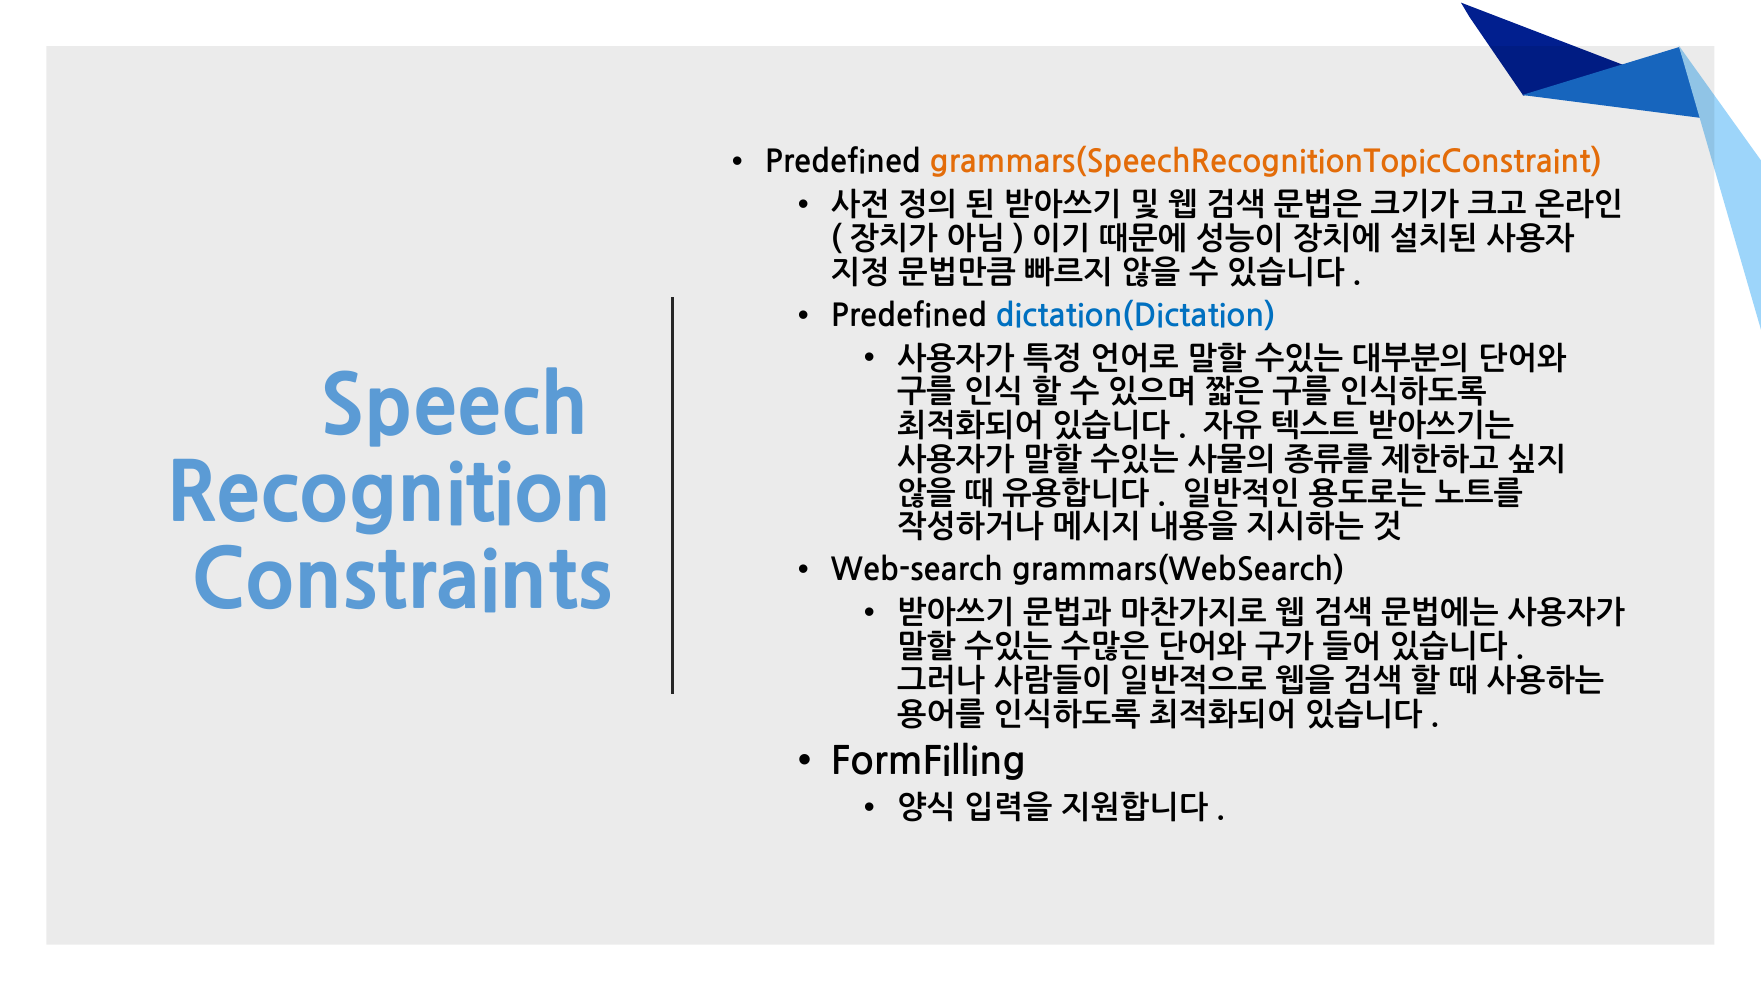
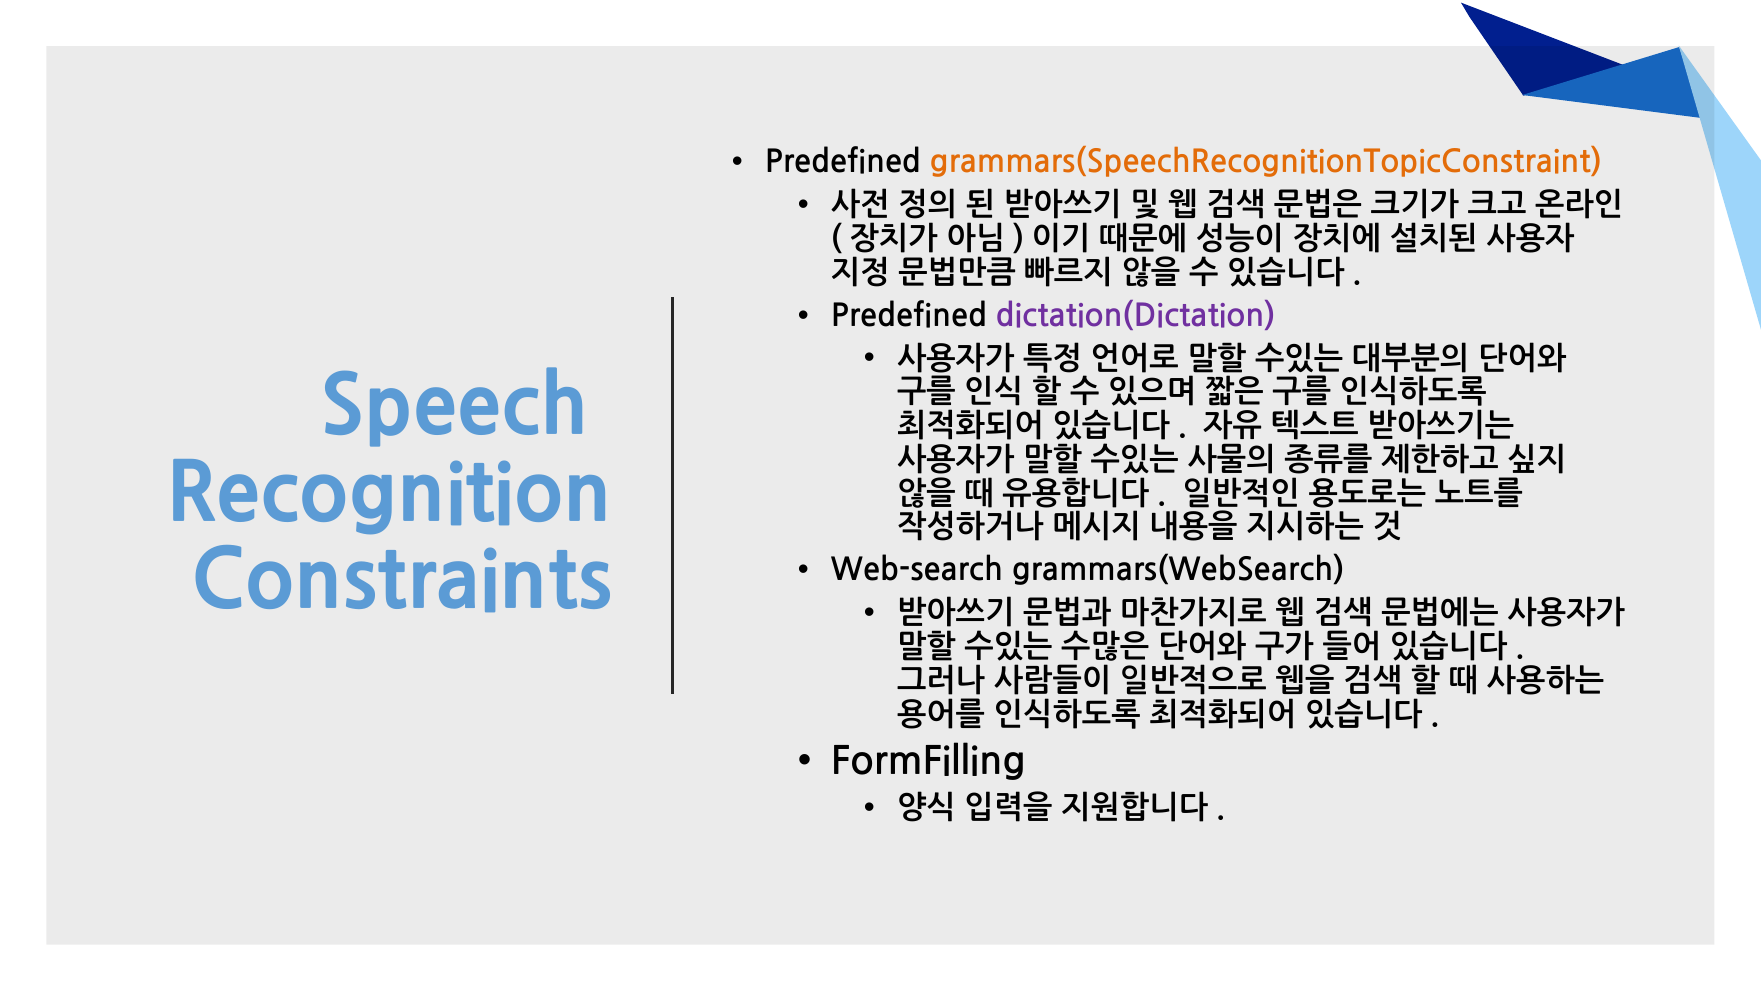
dictation(Dictation colour: blue -> purple
